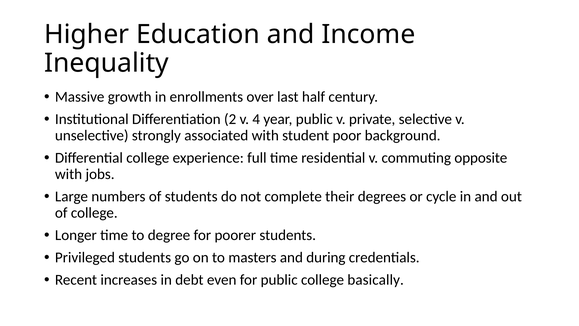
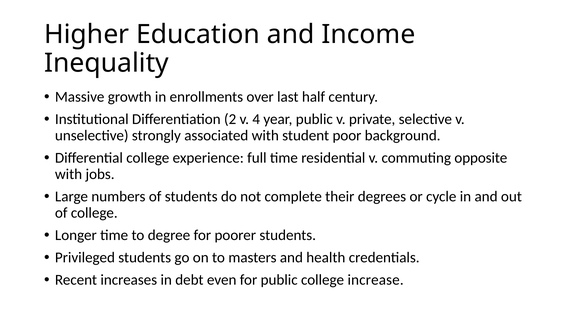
during: during -> health
basically: basically -> increase
